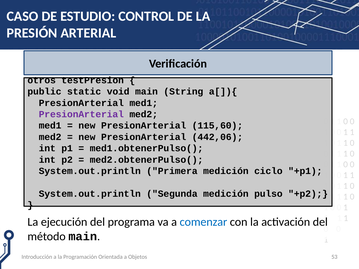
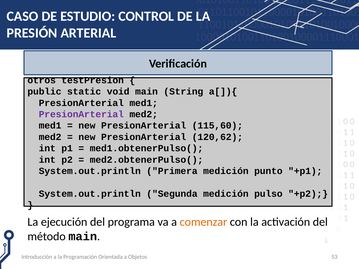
442,06: 442,06 -> 120,62
ciclo: ciclo -> punto
comenzar colour: blue -> orange
